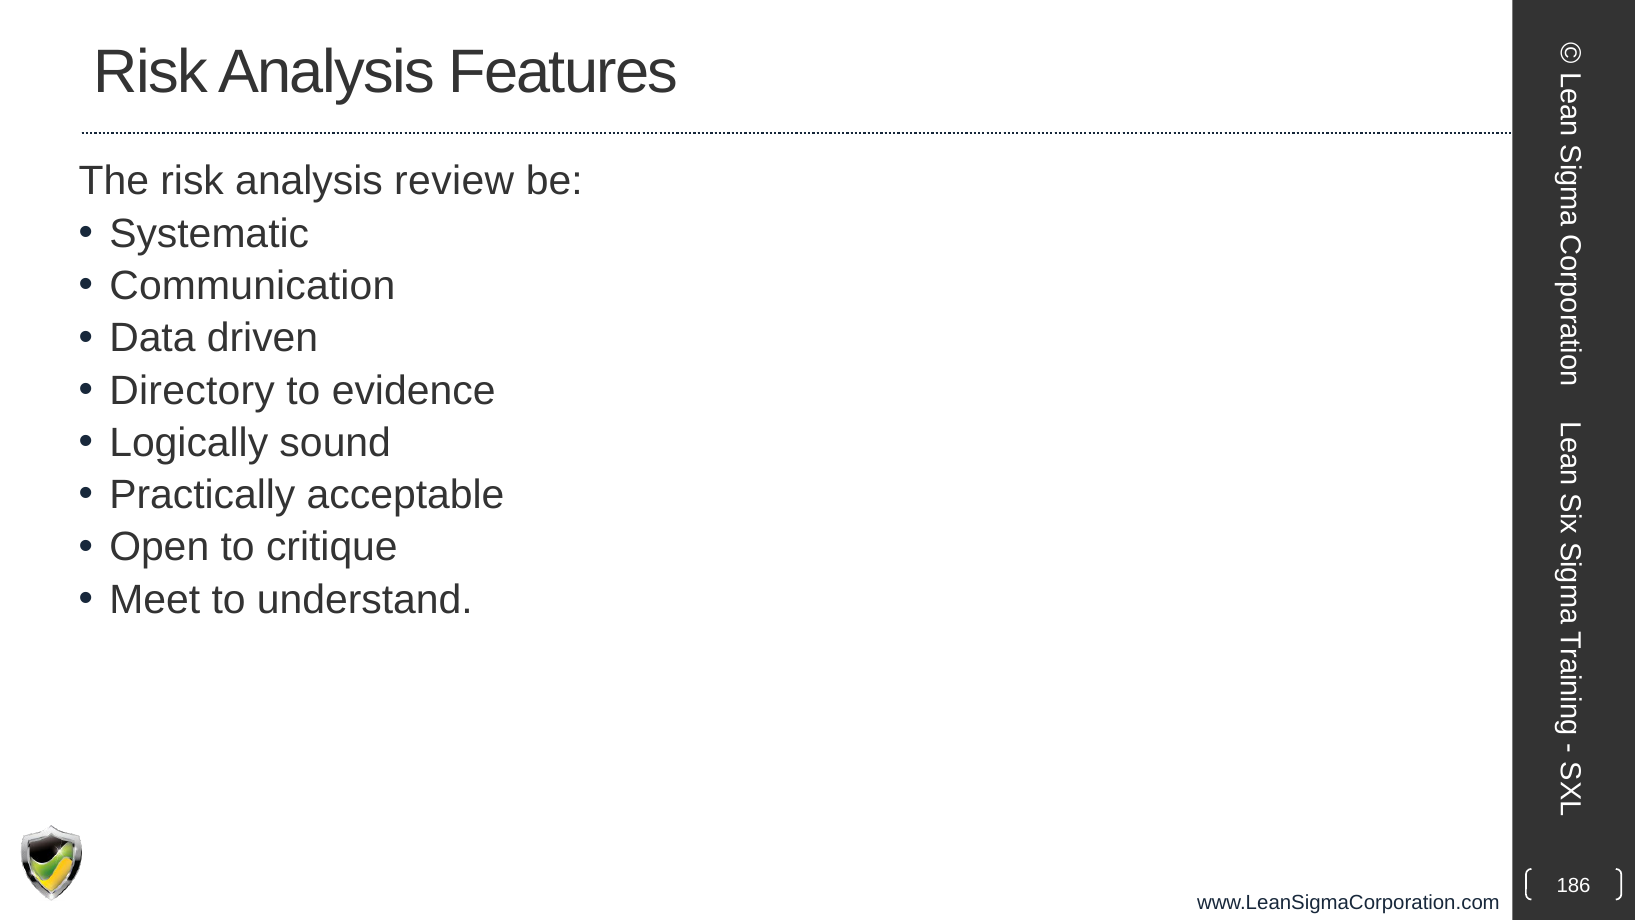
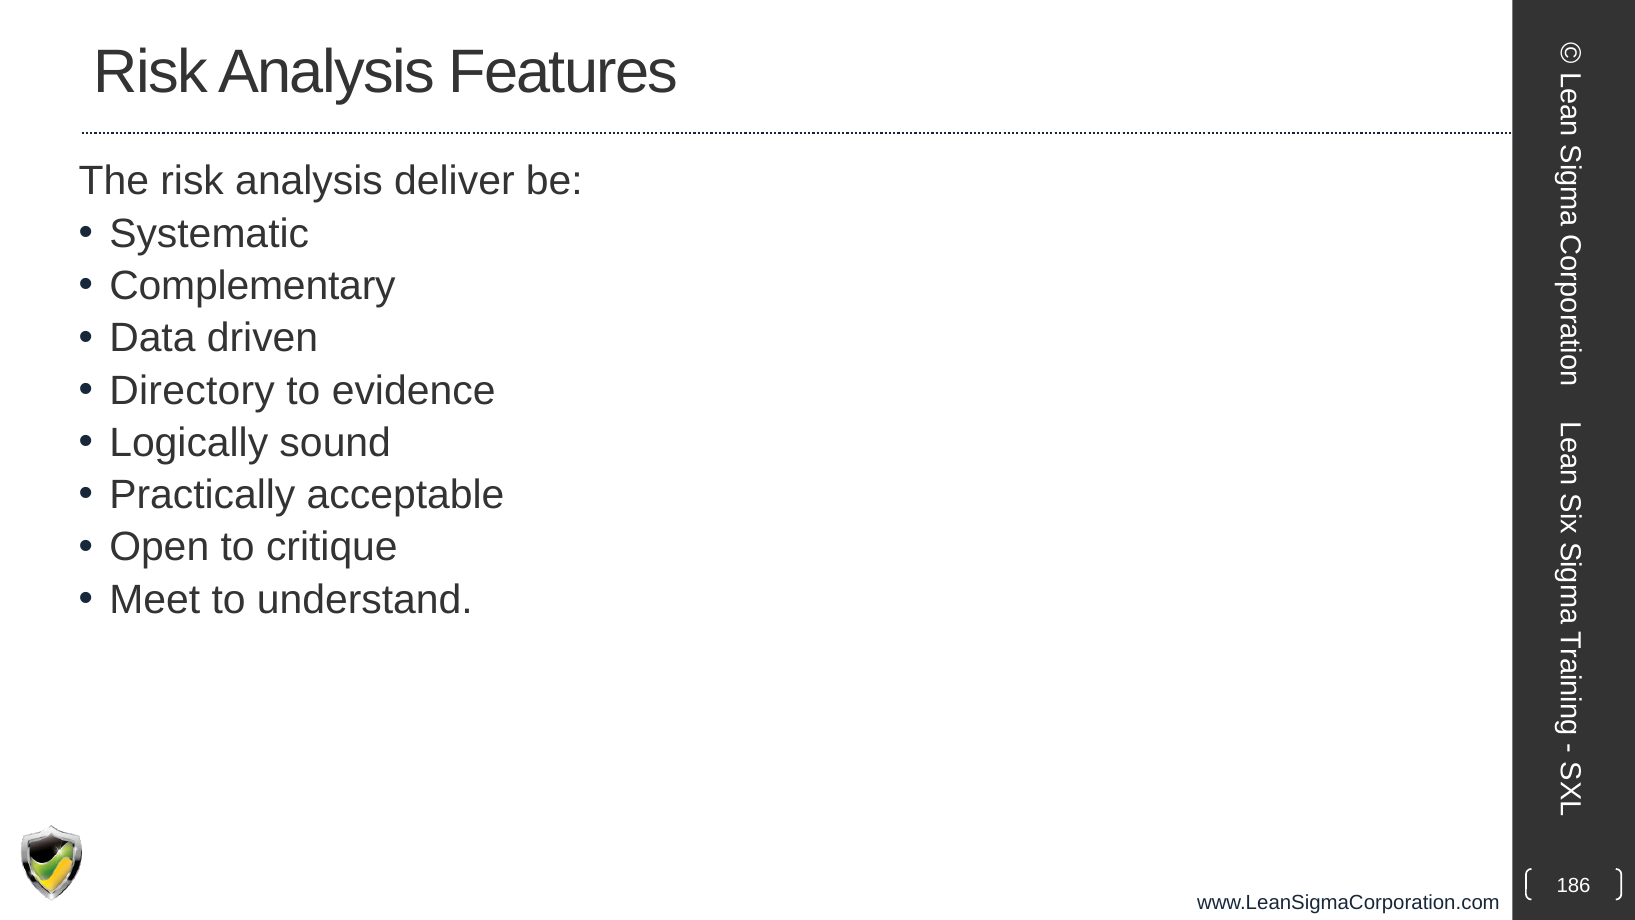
review: review -> deliver
Communication: Communication -> Complementary
